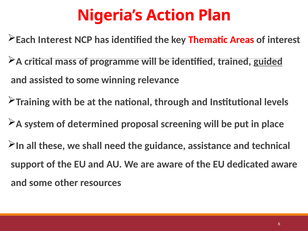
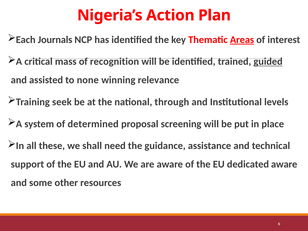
Each Interest: Interest -> Journals
Areas underline: none -> present
programme: programme -> recognition
to some: some -> none
with: with -> seek
